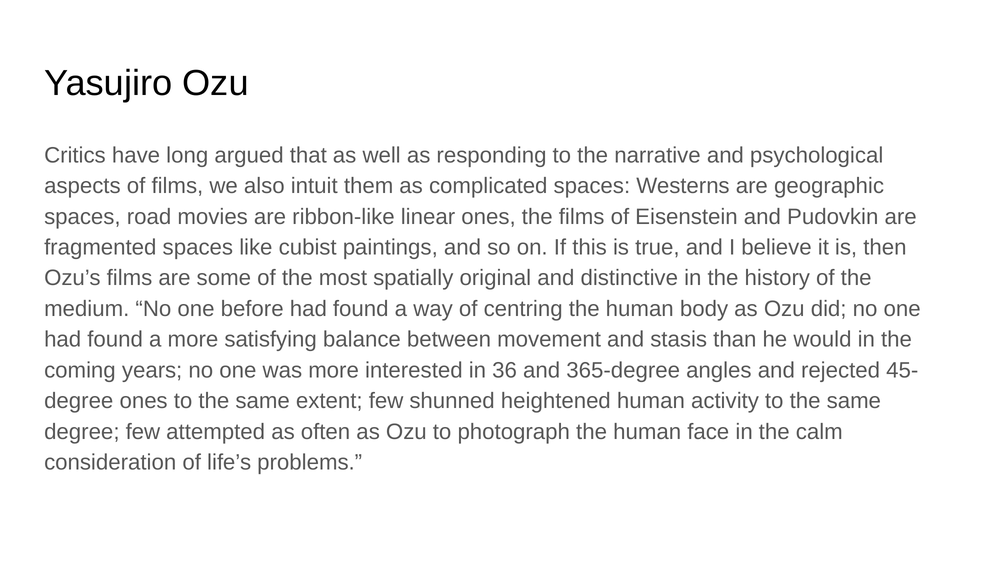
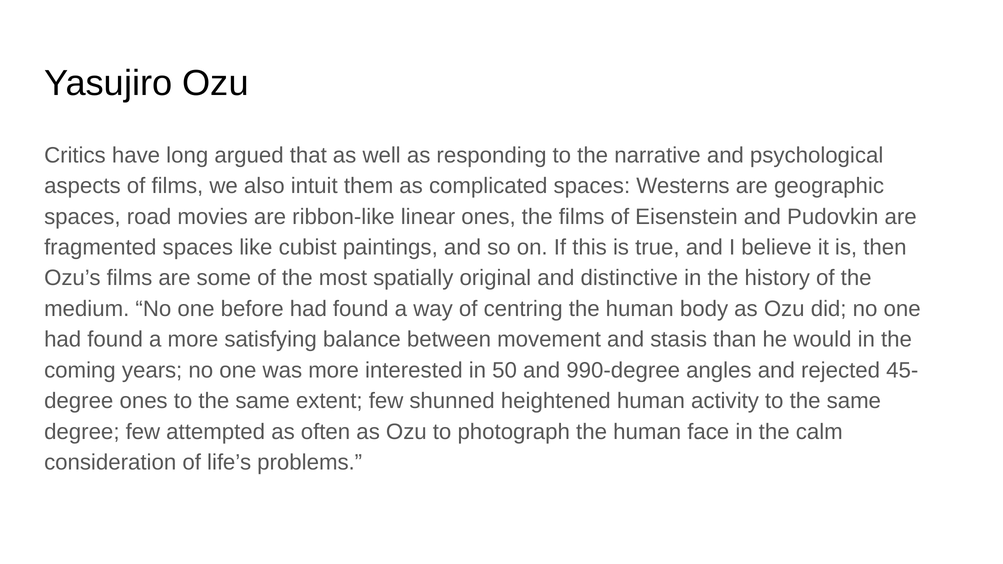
36: 36 -> 50
365-degree: 365-degree -> 990-degree
